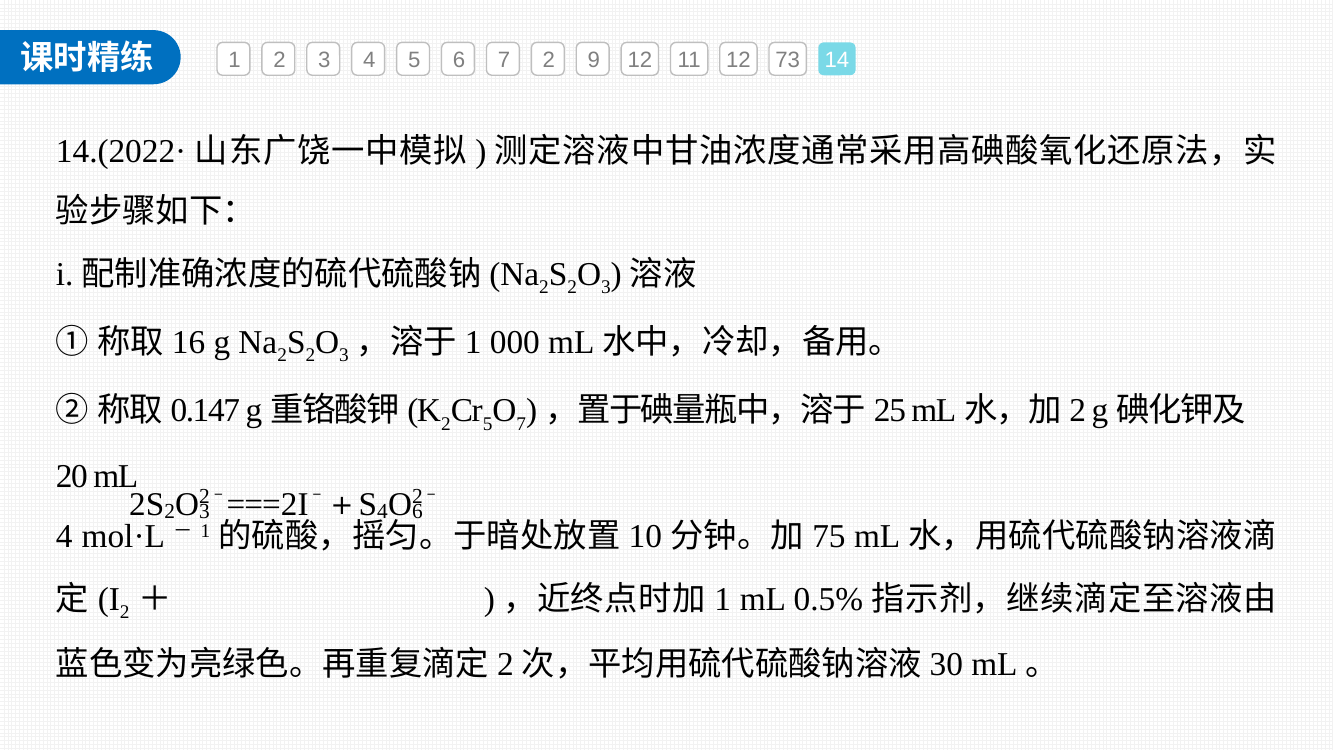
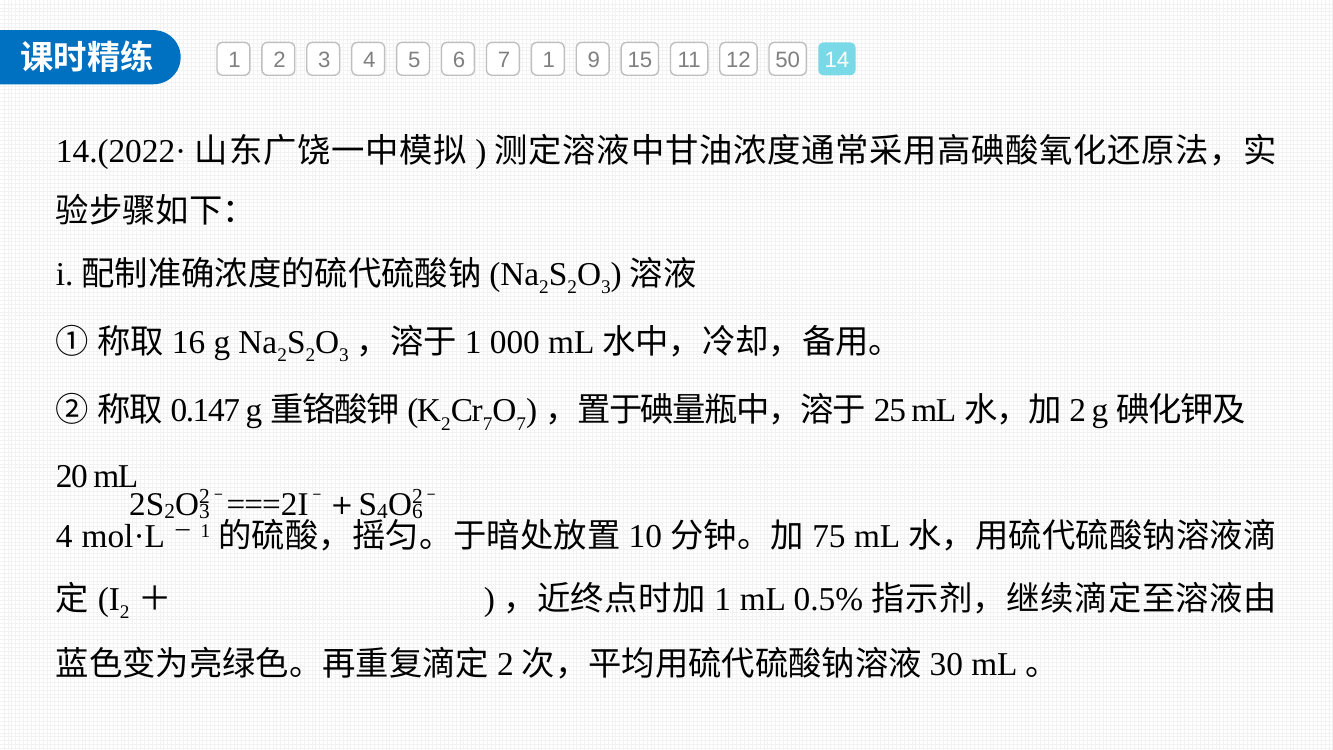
7 2: 2 -> 1
9 12: 12 -> 15
73: 73 -> 50
5 at (488, 424): 5 -> 7
